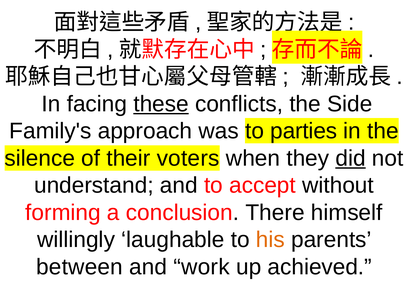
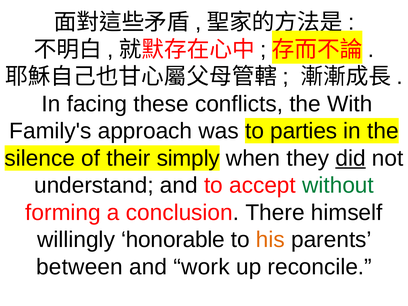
these underline: present -> none
Side: Side -> With
voters: voters -> simply
without colour: black -> green
laughable: laughable -> honorable
achieved: achieved -> reconcile
